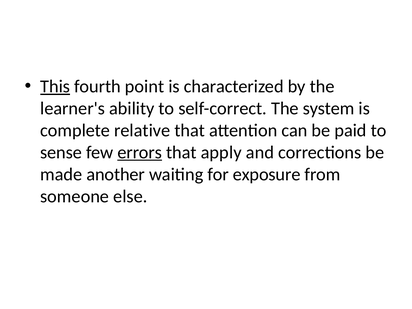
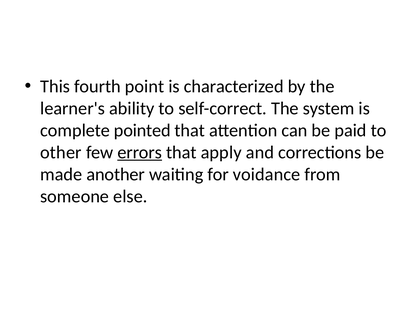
This underline: present -> none
relative: relative -> pointed
sense: sense -> other
exposure: exposure -> voidance
